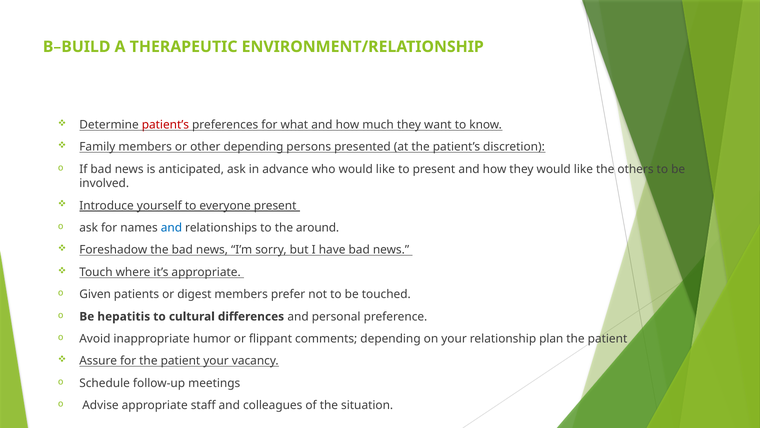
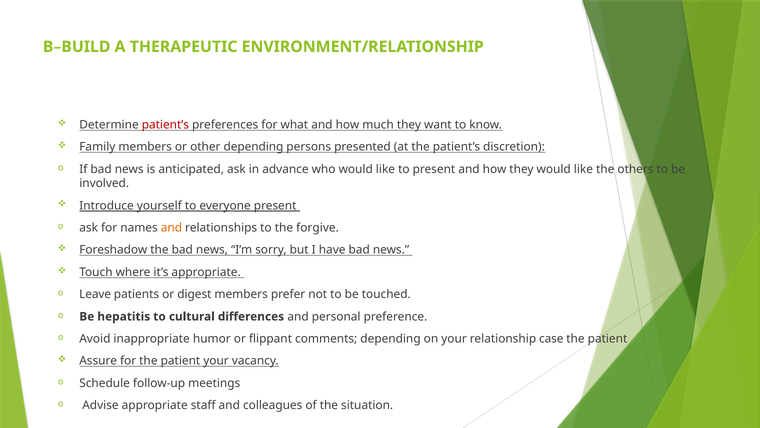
and at (171, 228) colour: blue -> orange
around: around -> forgive
Given: Given -> Leave
plan: plan -> case
